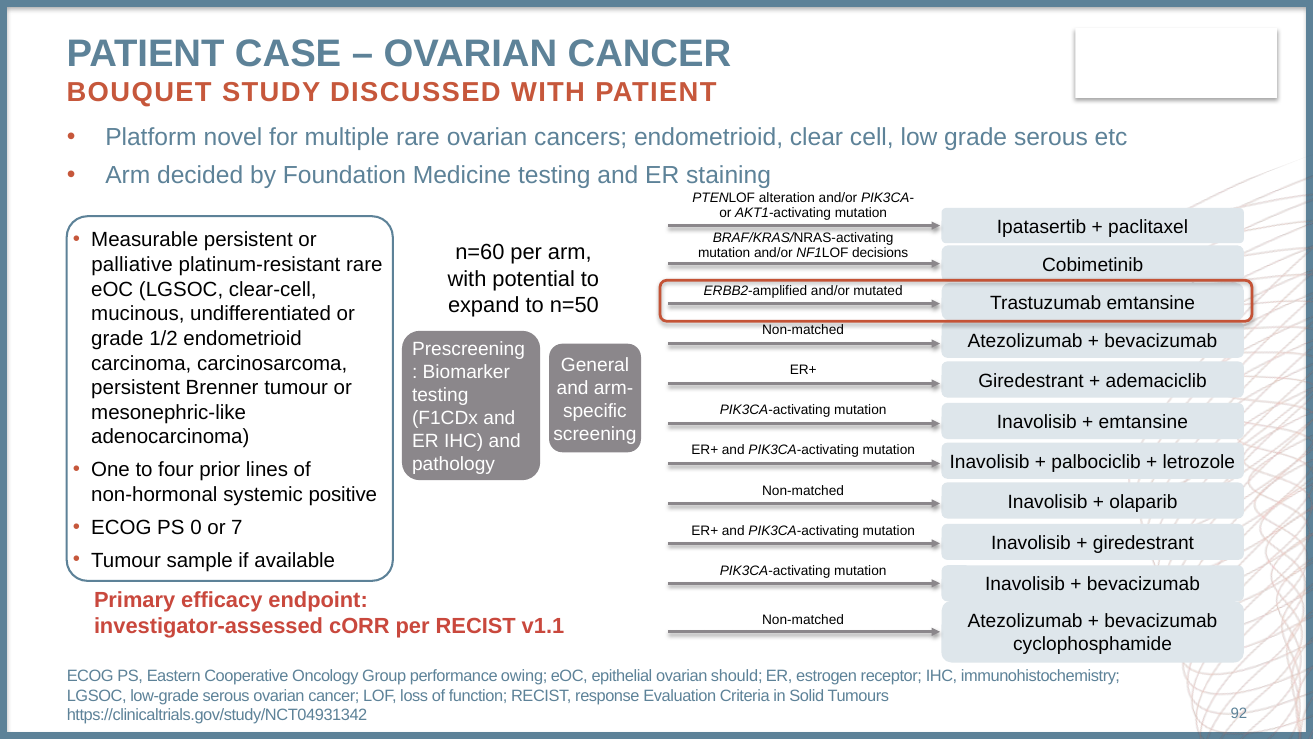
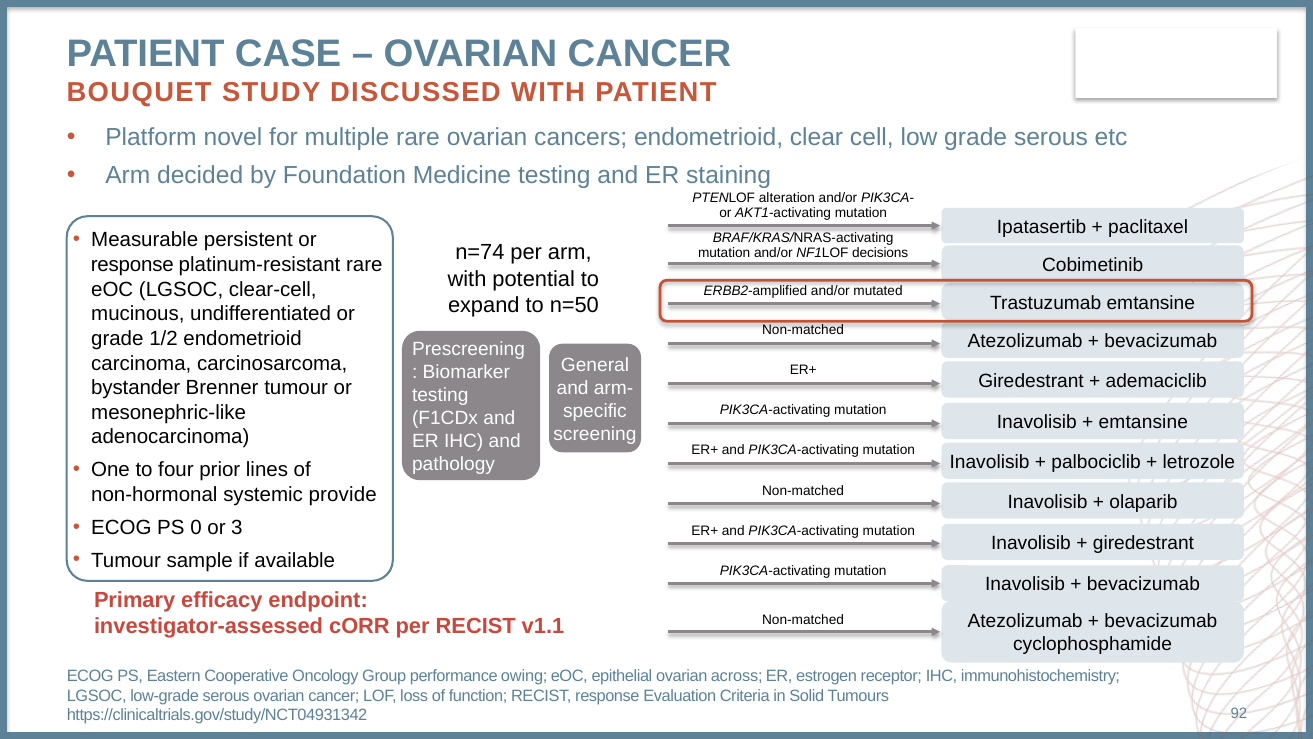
n=60: n=60 -> n=74
palliative at (132, 265): palliative -> response
persistent at (136, 388): persistent -> bystander
positive: positive -> provide
7: 7 -> 3
should: should -> across
